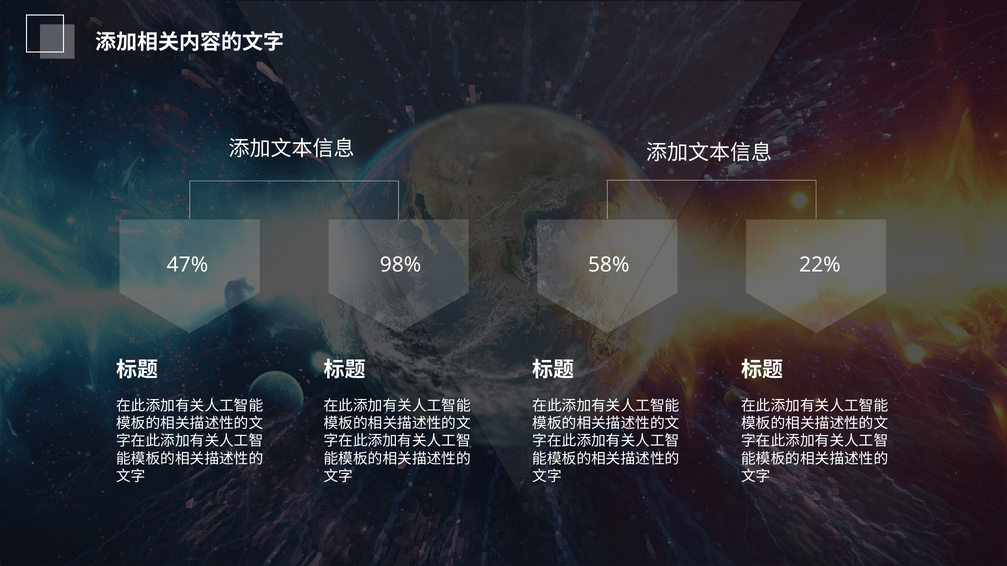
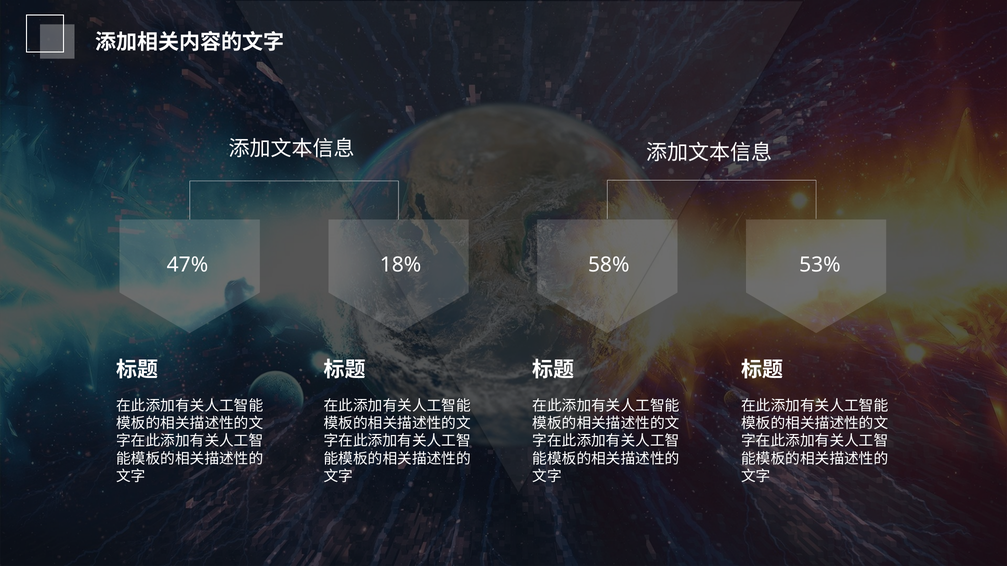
98%: 98% -> 18%
22%: 22% -> 53%
